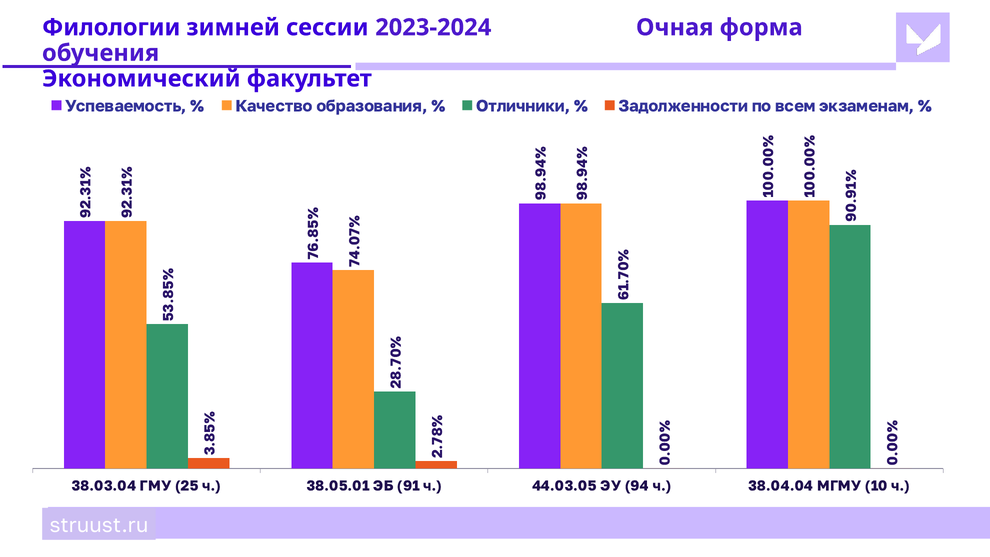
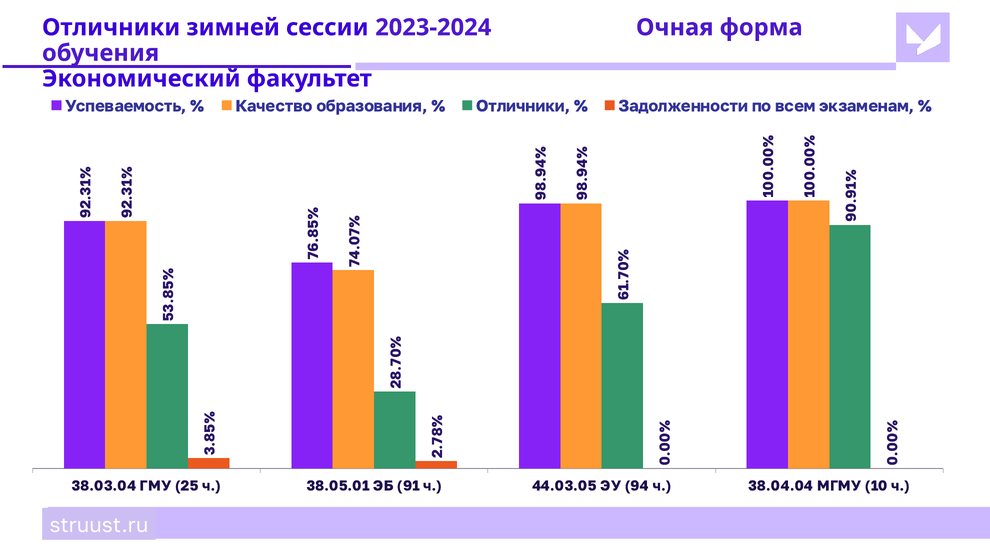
Филологии at (111, 27): Филологии -> Отличники
